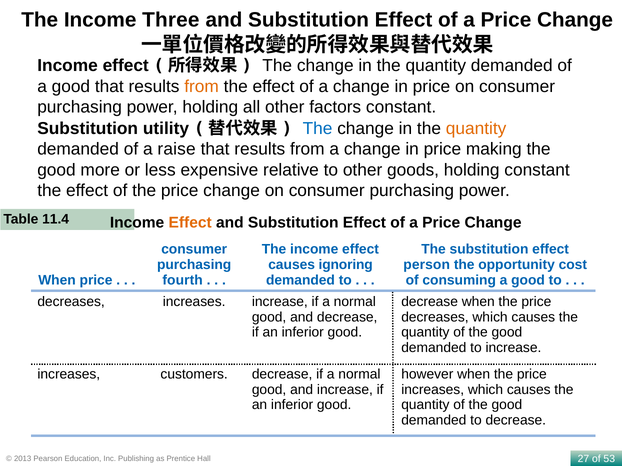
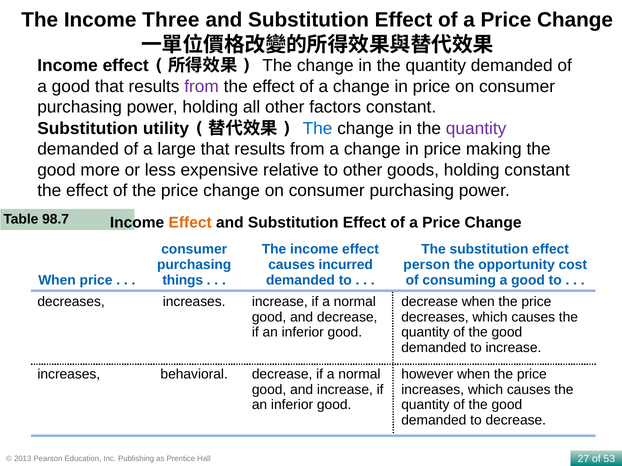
from at (202, 87) colour: orange -> purple
quantity at (476, 129) colour: orange -> purple
raise: raise -> large
11.4: 11.4 -> 98.7
ignoring: ignoring -> incurred
fourth: fourth -> things
customers: customers -> behavioral
